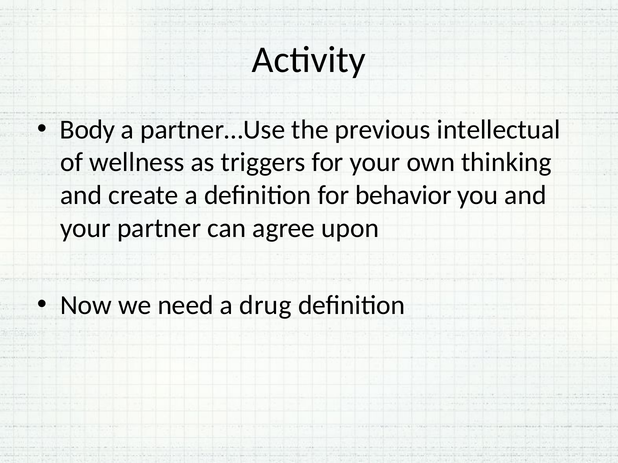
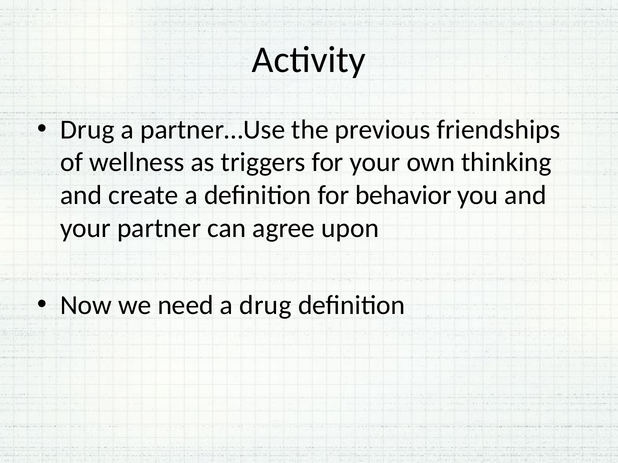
Body at (88, 130): Body -> Drug
intellectual: intellectual -> friendships
